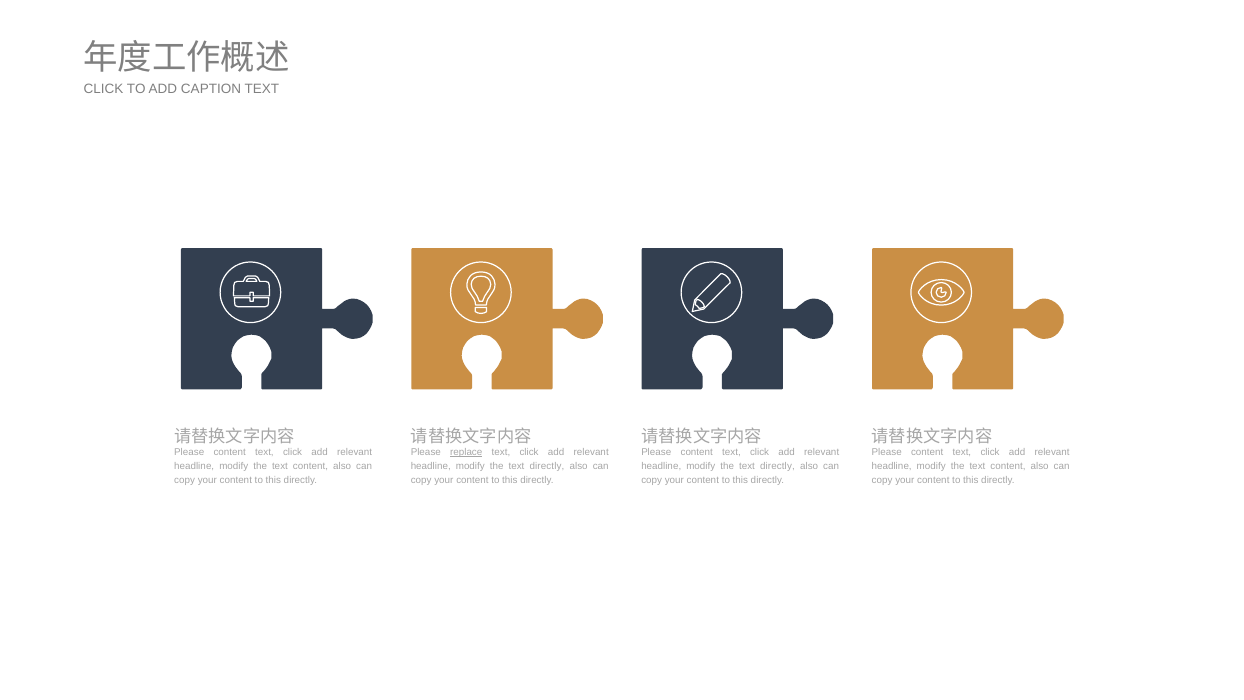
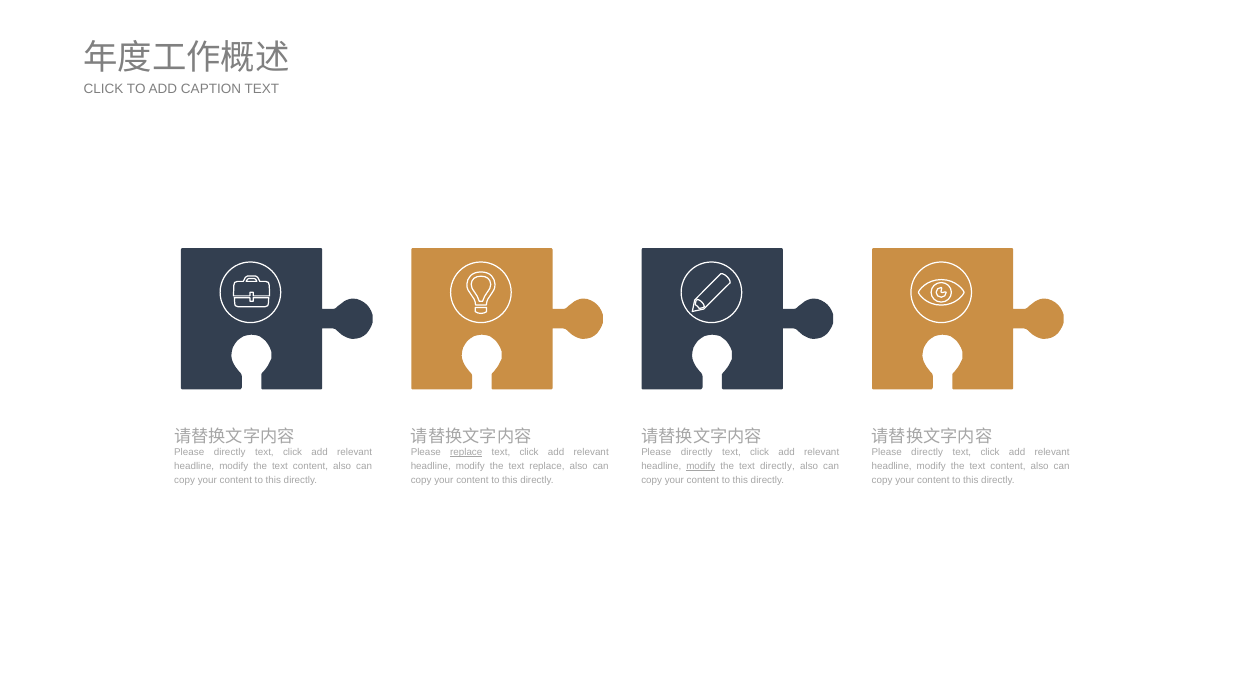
content at (230, 452): content -> directly
content at (697, 452): content -> directly
content at (927, 452): content -> directly
directly at (547, 466): directly -> replace
modify at (701, 466) underline: none -> present
